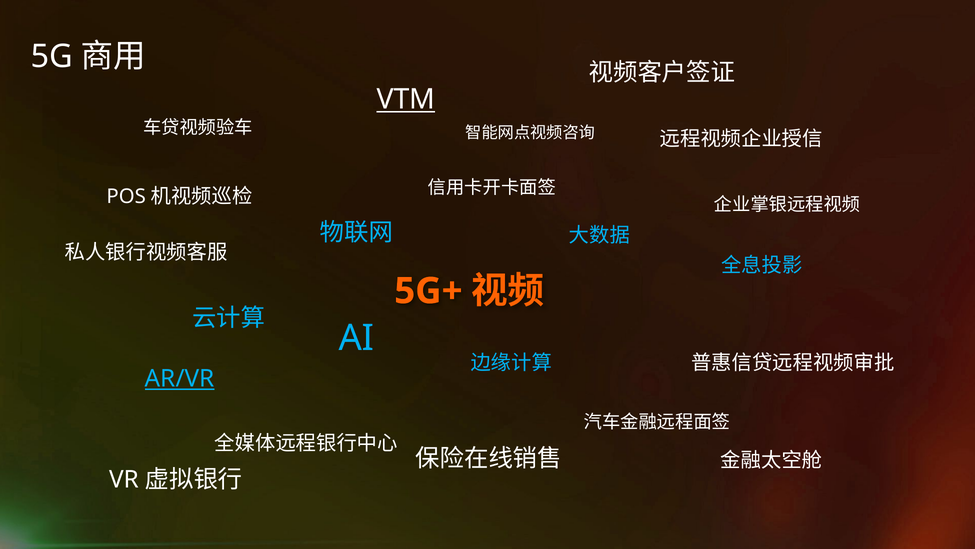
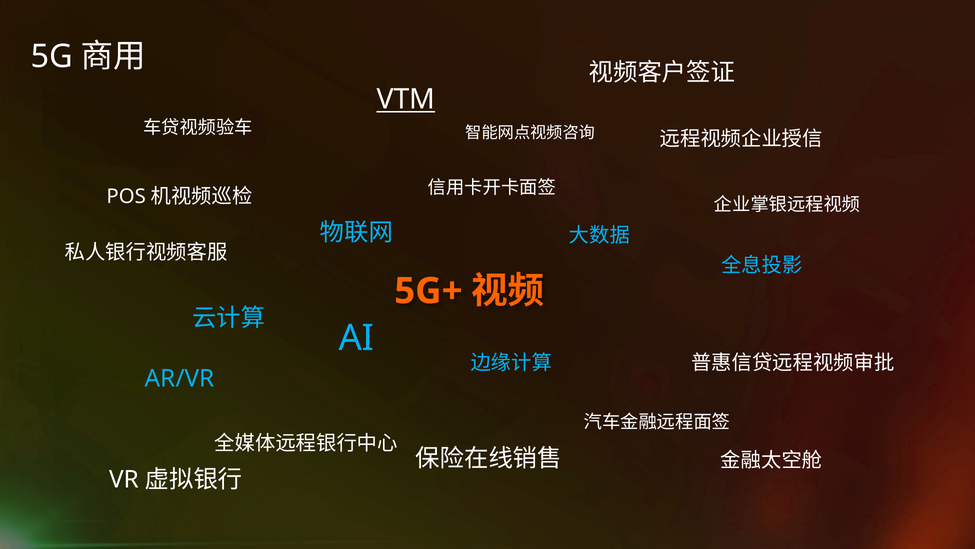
AR/VR underline: present -> none
